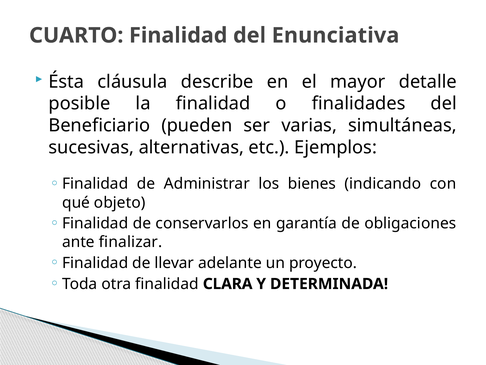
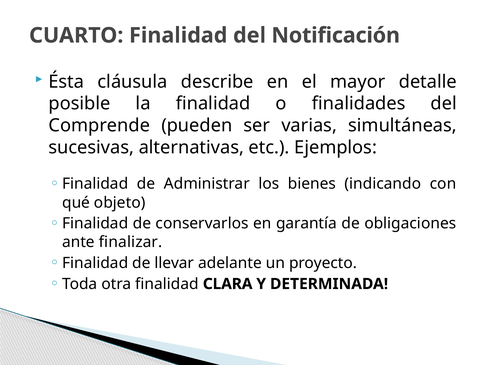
Enunciativa: Enunciativa -> Notificación
Beneficiario: Beneficiario -> Comprende
